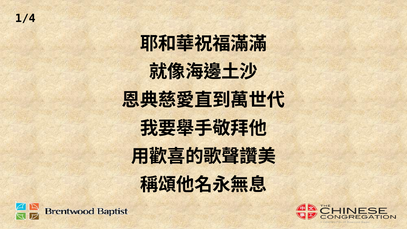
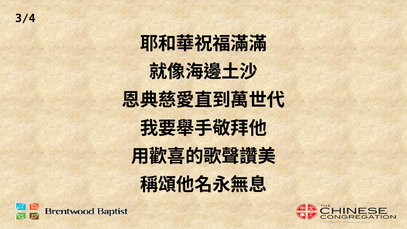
1/4: 1/4 -> 3/4
